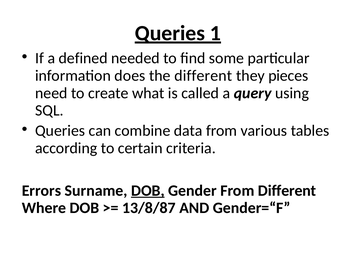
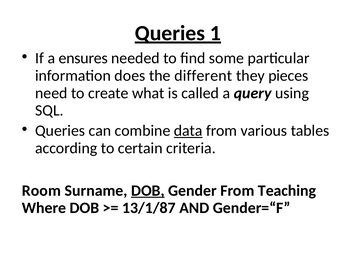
defined: defined -> ensures
data underline: none -> present
Errors: Errors -> Room
From Different: Different -> Teaching
13/8/87: 13/8/87 -> 13/1/87
